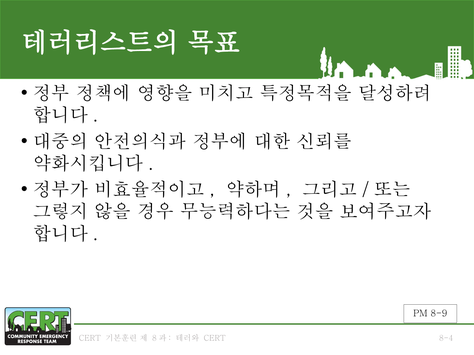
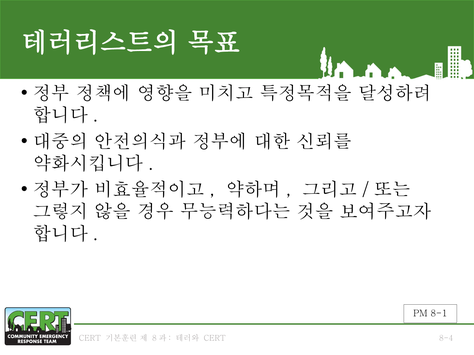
8-9: 8-9 -> 8-1
